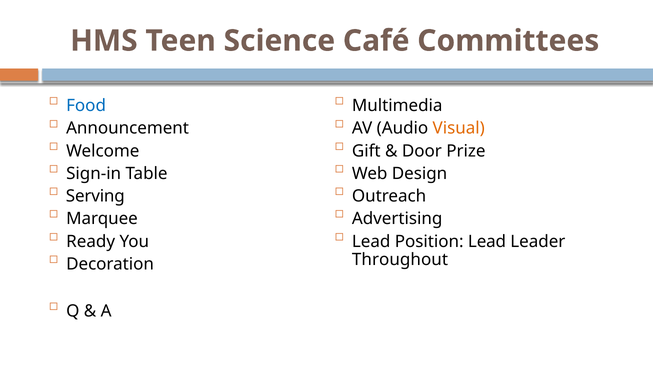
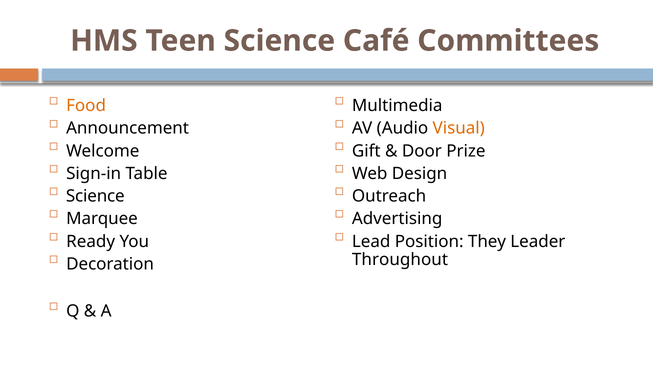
Food colour: blue -> orange
Serving at (95, 196): Serving -> Science
Position Lead: Lead -> They
